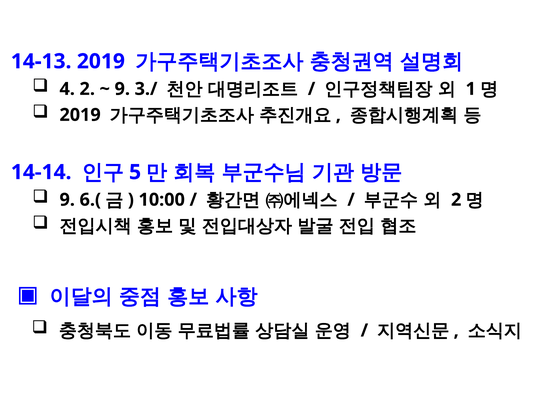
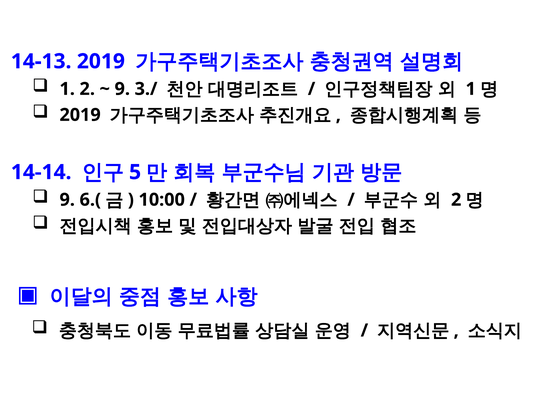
4 at (67, 89): 4 -> 1
